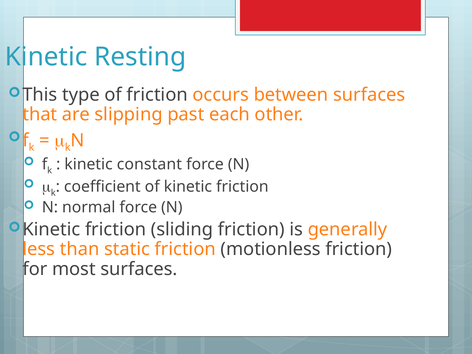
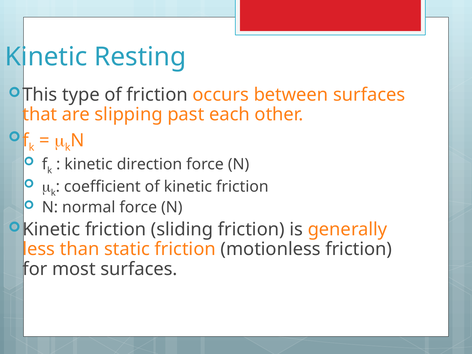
constant: constant -> direction
